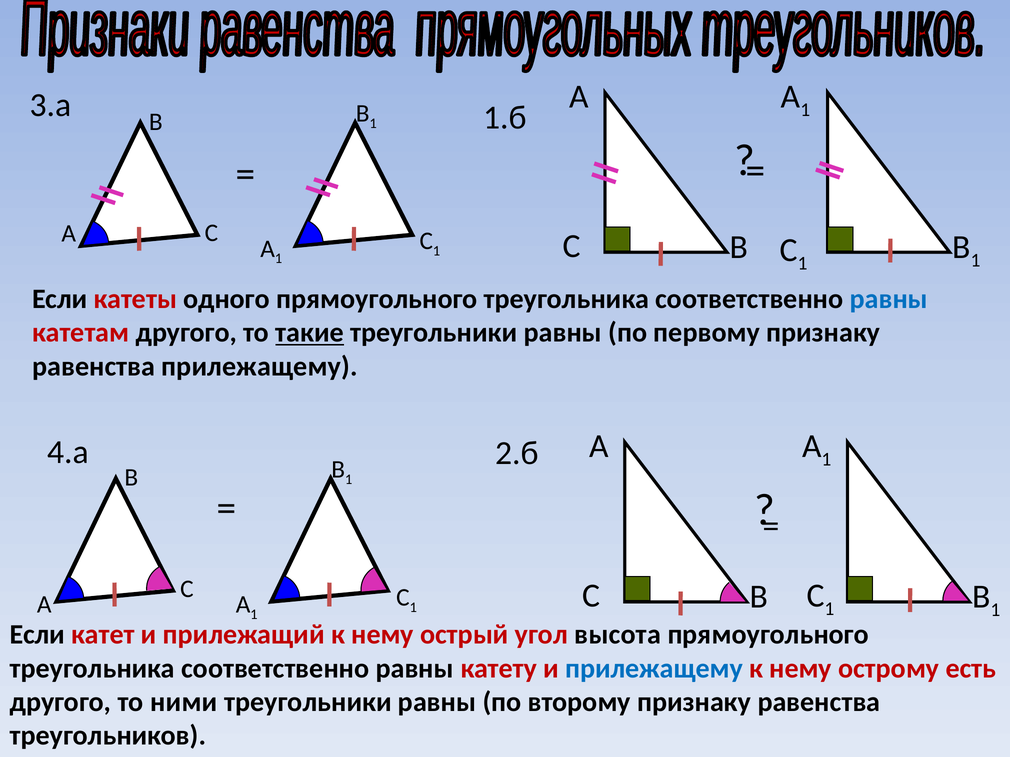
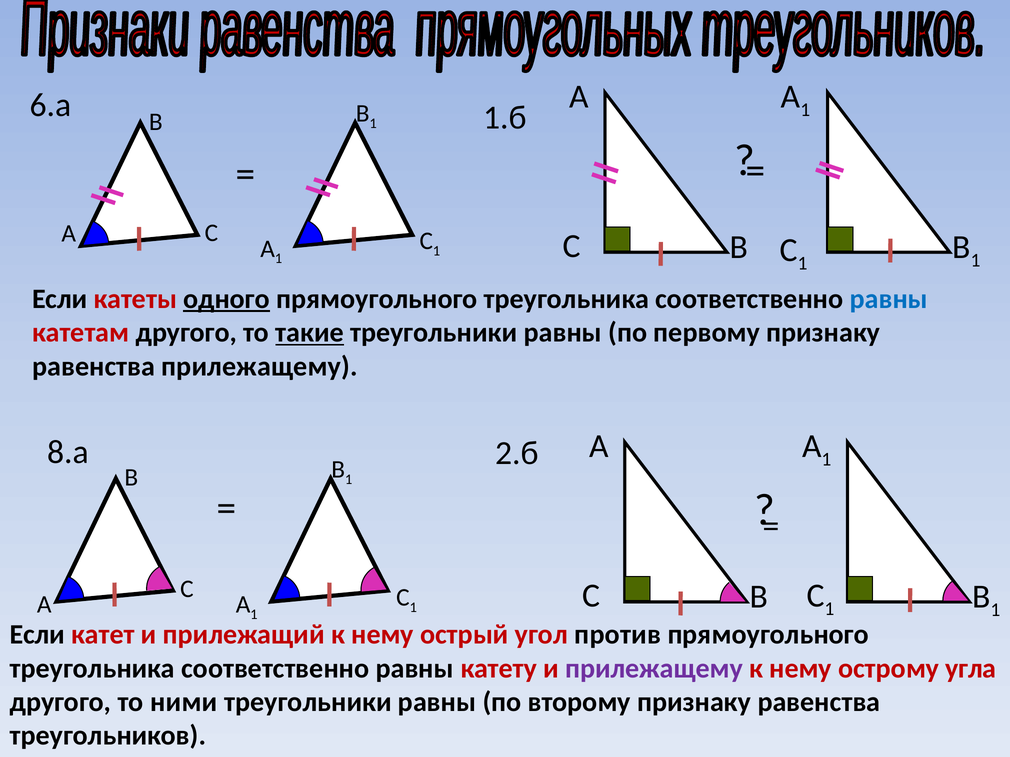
3.а: 3.а -> 6.а
одного underline: none -> present
4.а: 4.а -> 8.а
высота: высота -> против
прилежащему at (654, 669) colour: blue -> purple
есть: есть -> угла
